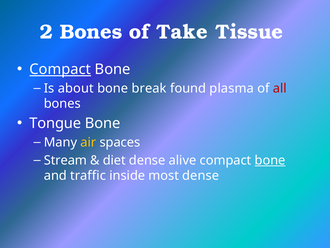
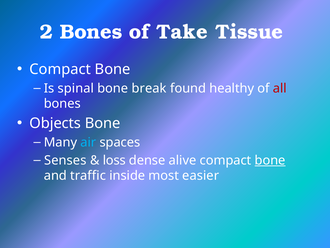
Compact at (60, 69) underline: present -> none
about: about -> spinal
plasma: plasma -> healthy
Tongue: Tongue -> Objects
air colour: yellow -> light blue
Stream: Stream -> Senses
diet: diet -> loss
most dense: dense -> easier
